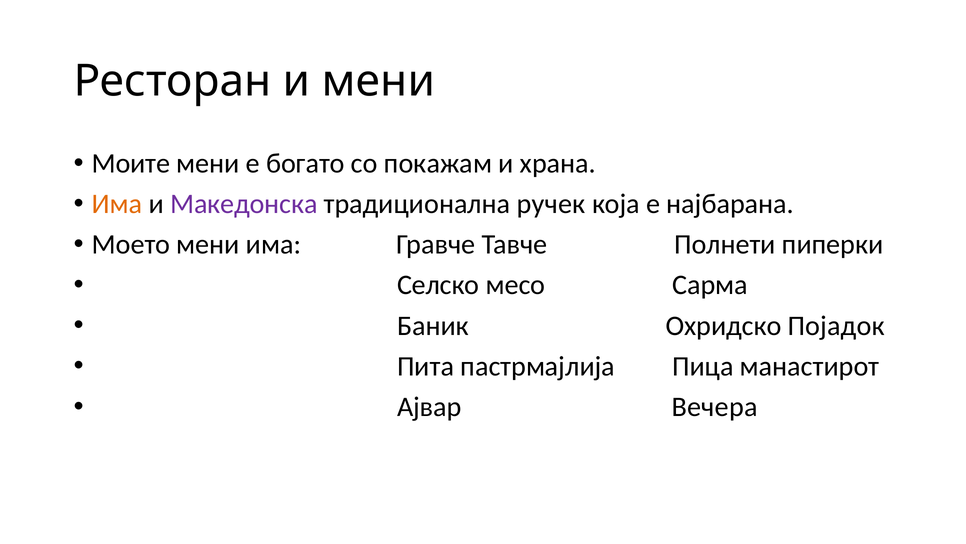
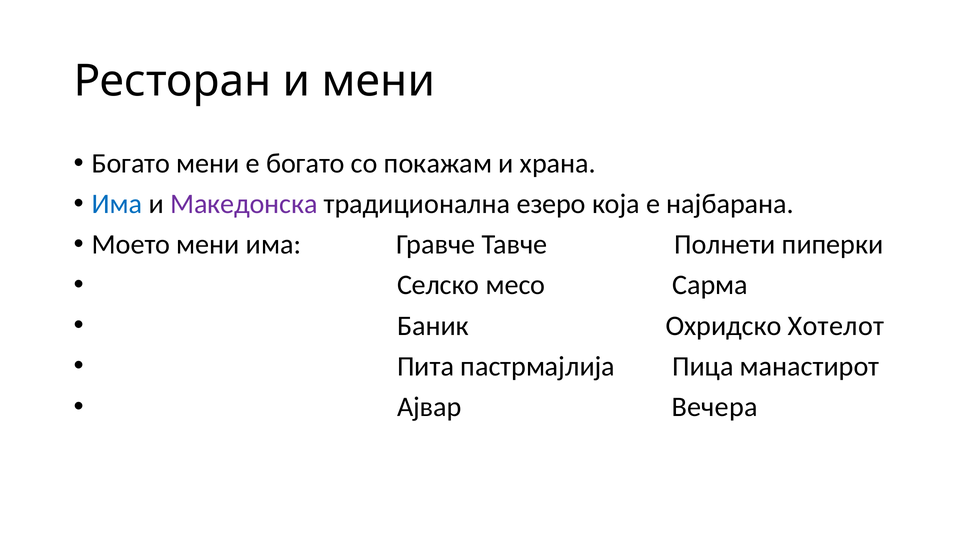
Моите at (131, 163): Моите -> Богато
Има at (117, 204) colour: orange -> blue
ручек: ручек -> езеро
Појадок: Појадок -> Хотелот
